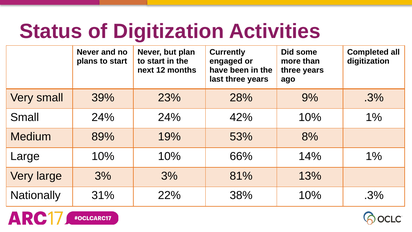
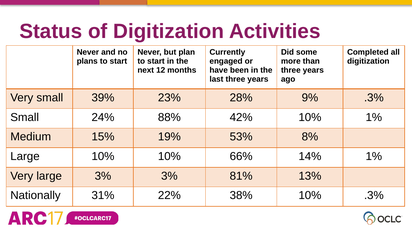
24% 24%: 24% -> 88%
89%: 89% -> 15%
